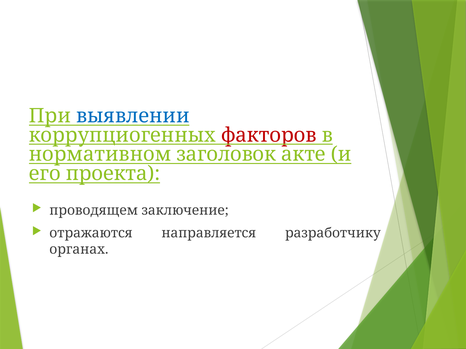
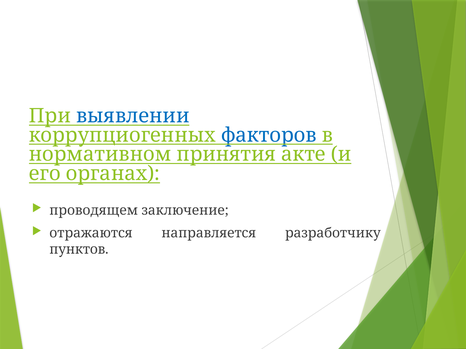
факторов colour: red -> blue
заголовок: заголовок -> принятия
проекта: проекта -> органах
органах: органах -> пунктов
